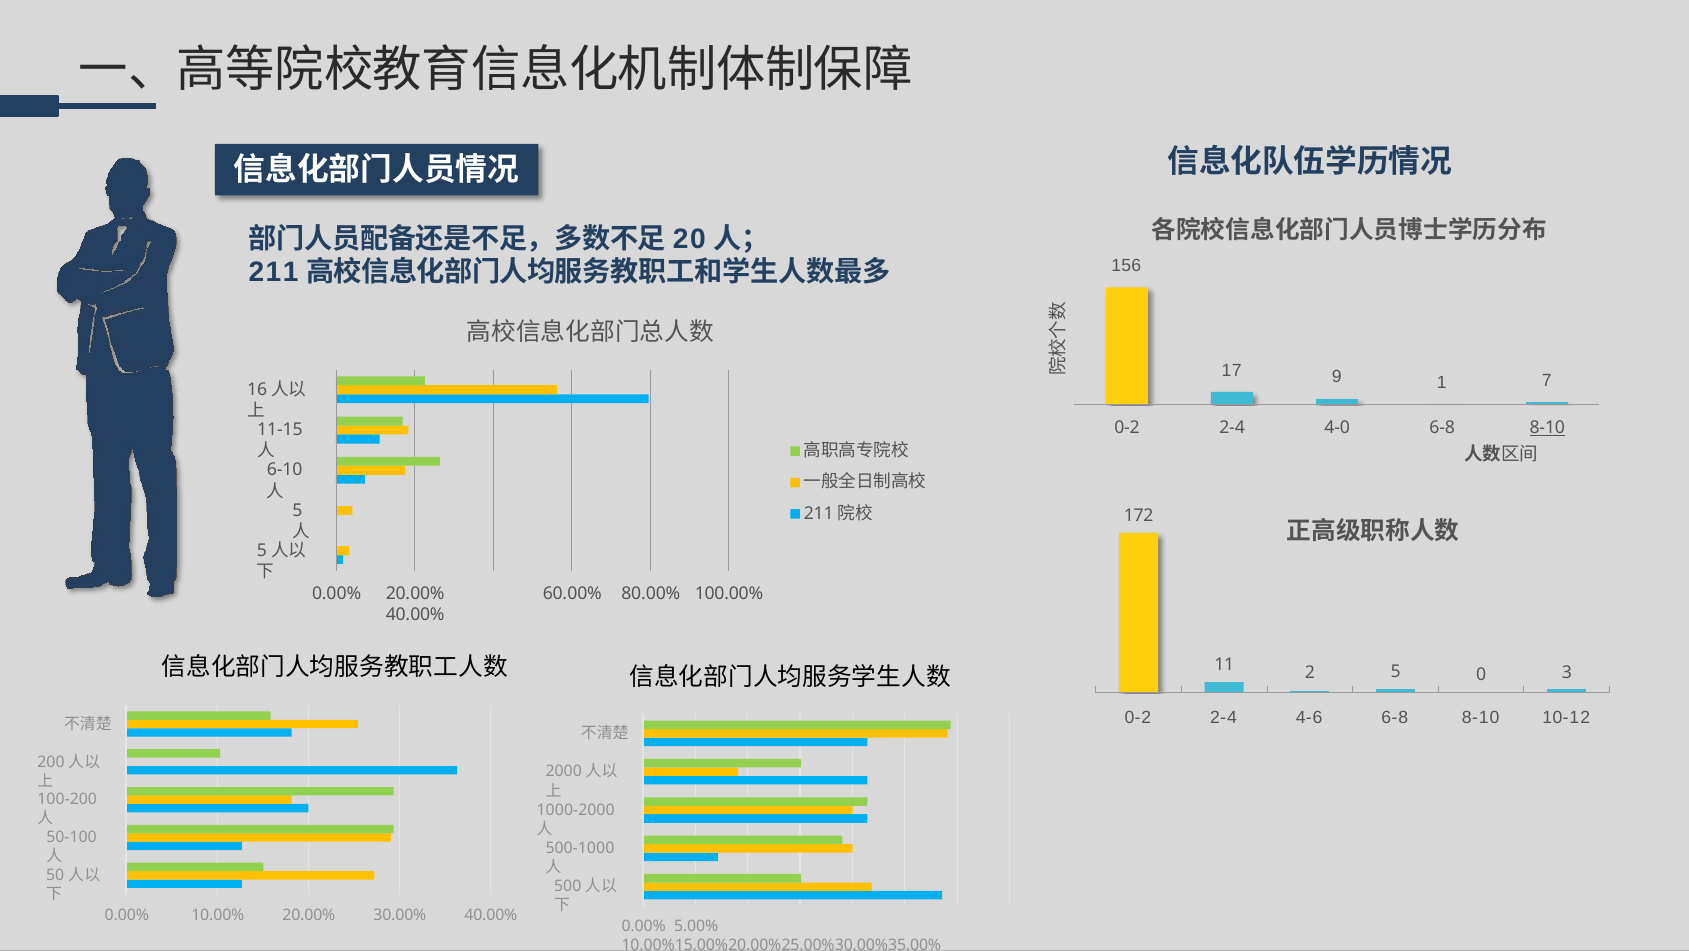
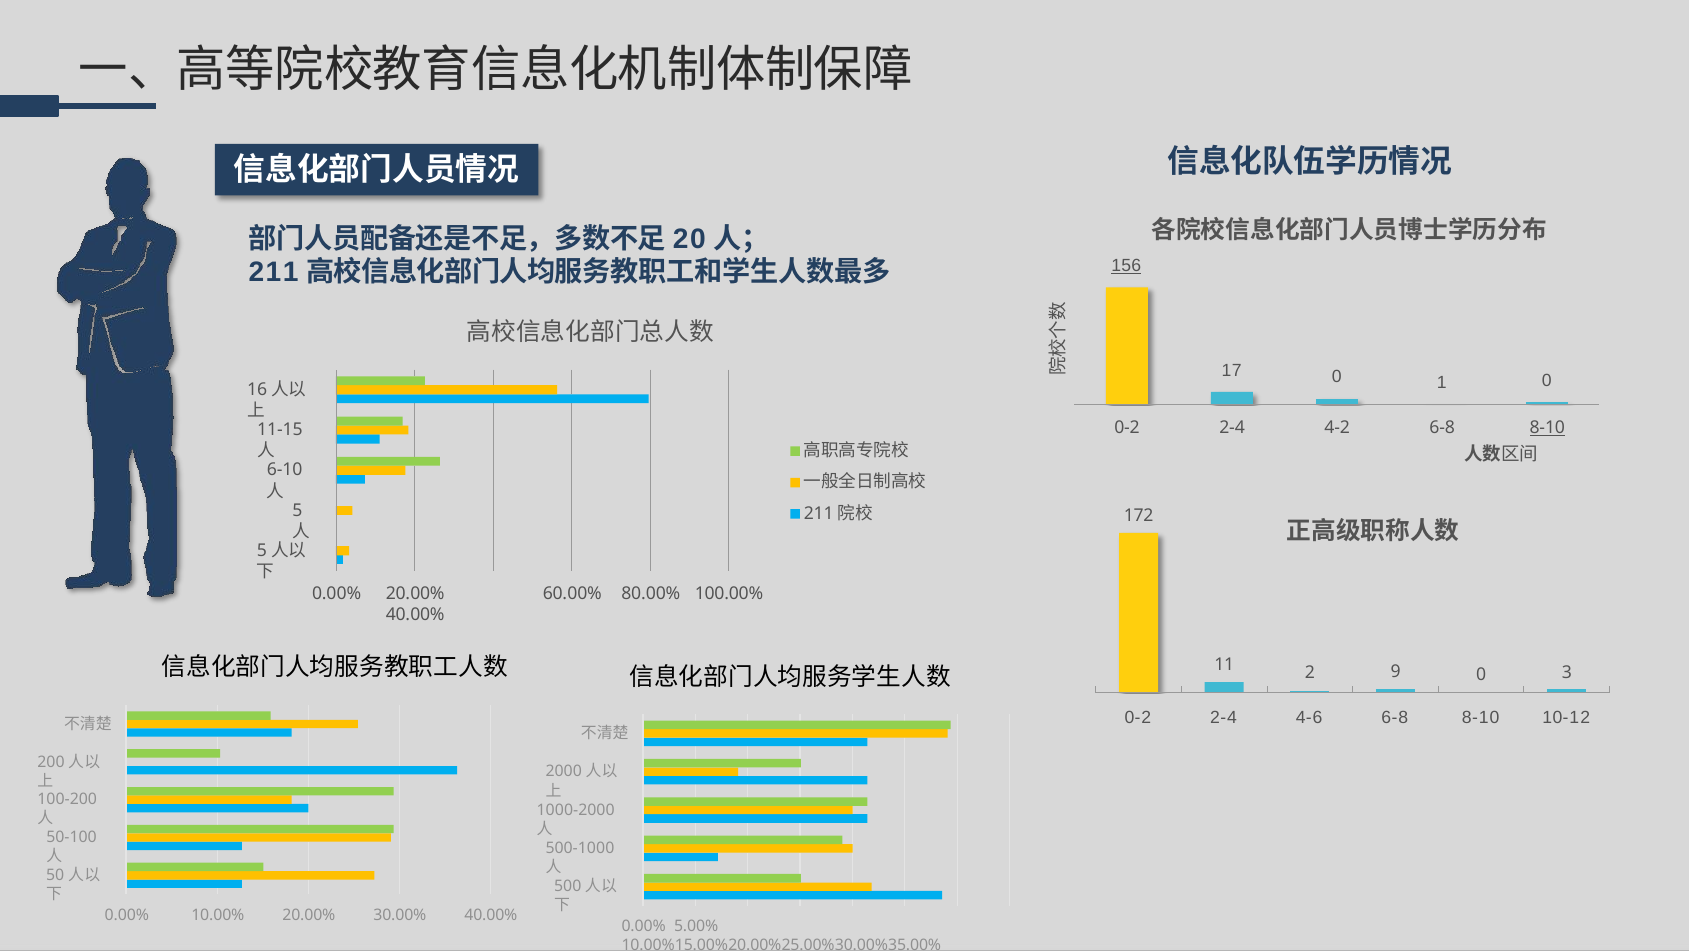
156 underline: none -> present
17 9: 9 -> 0
1 7: 7 -> 0
4-0: 4-0 -> 4-2
2 5: 5 -> 9
